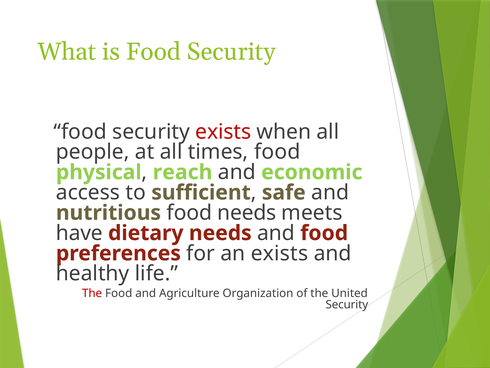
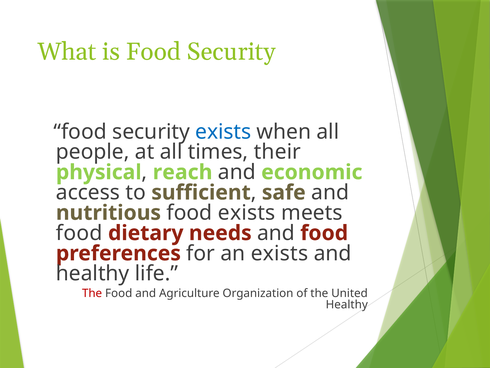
exists at (223, 132) colour: red -> blue
times food: food -> their
food needs: needs -> exists
have at (79, 233): have -> food
Security at (347, 304): Security -> Healthy
